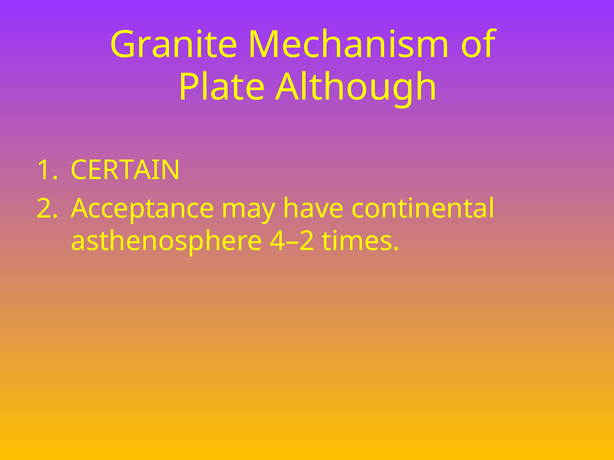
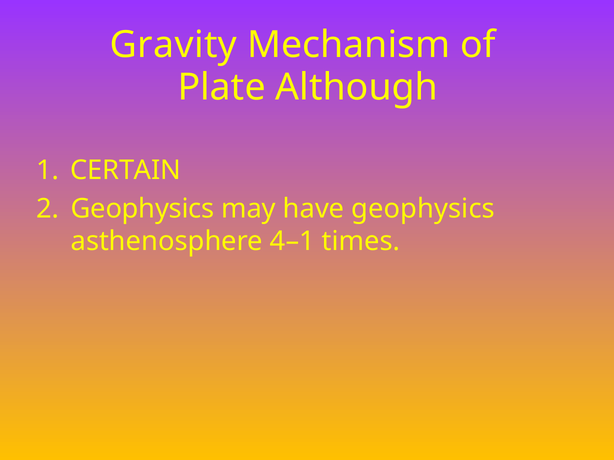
Granite: Granite -> Gravity
Acceptance at (143, 209): Acceptance -> Geophysics
have continental: continental -> geophysics
4–2: 4–2 -> 4–1
